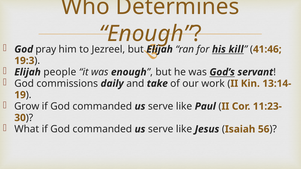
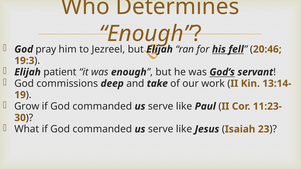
kill: kill -> fell
41:46: 41:46 -> 20:46
people: people -> patient
daily: daily -> deep
56: 56 -> 23
